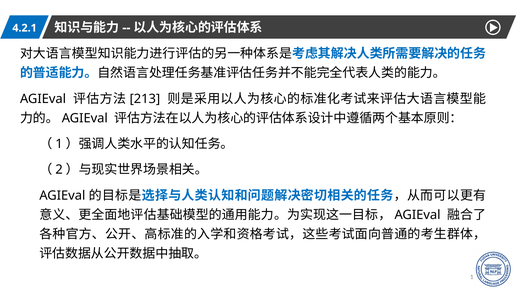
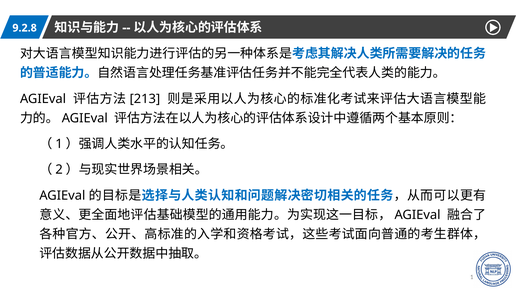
4.2.1: 4.2.1 -> 9.2.8
